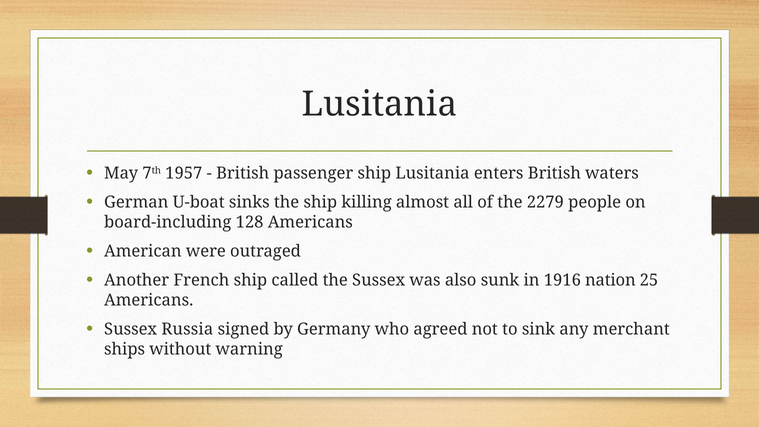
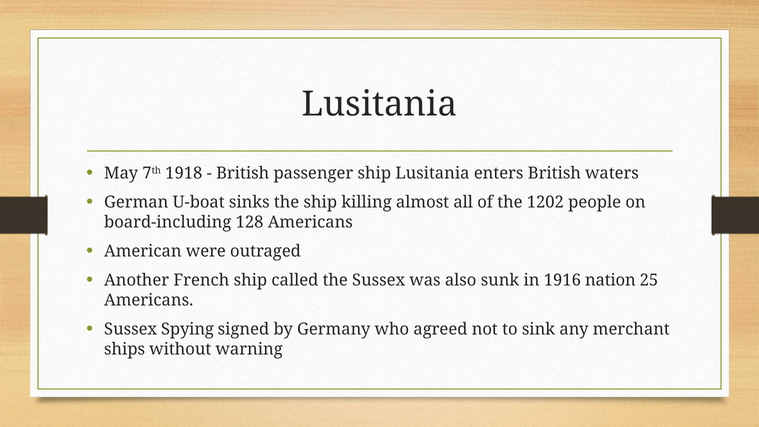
1957: 1957 -> 1918
2279: 2279 -> 1202
Russia: Russia -> Spying
